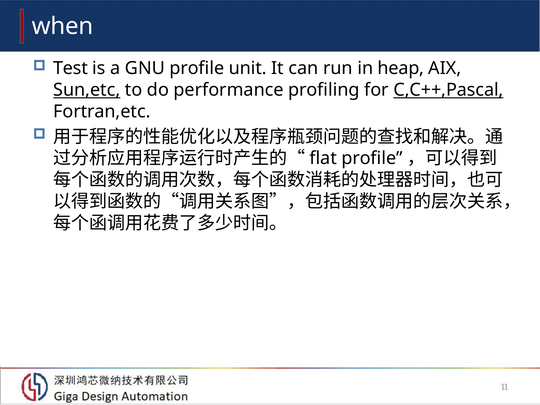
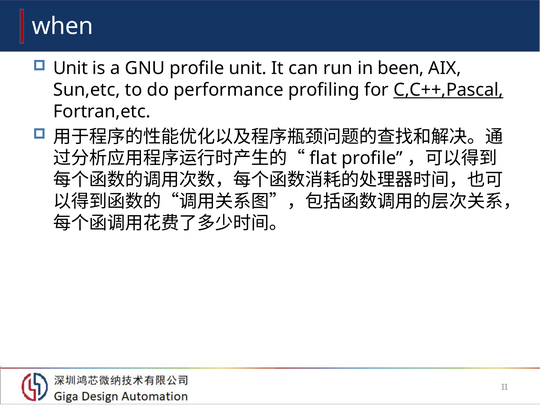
Test at (70, 68): Test -> Unit
heap: heap -> been
Sun,etc underline: present -> none
